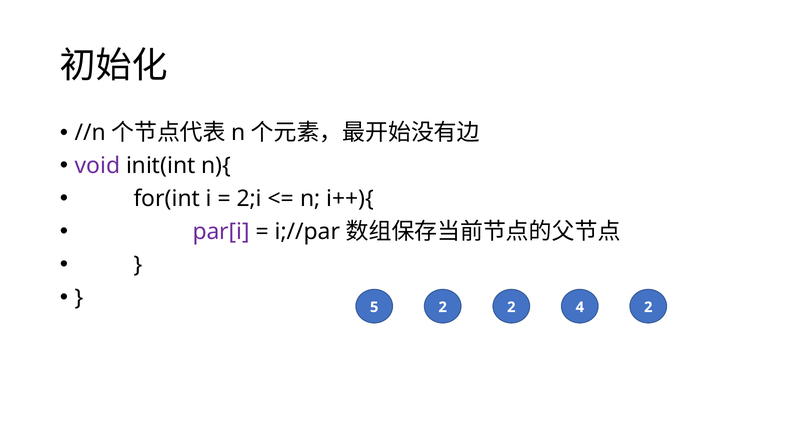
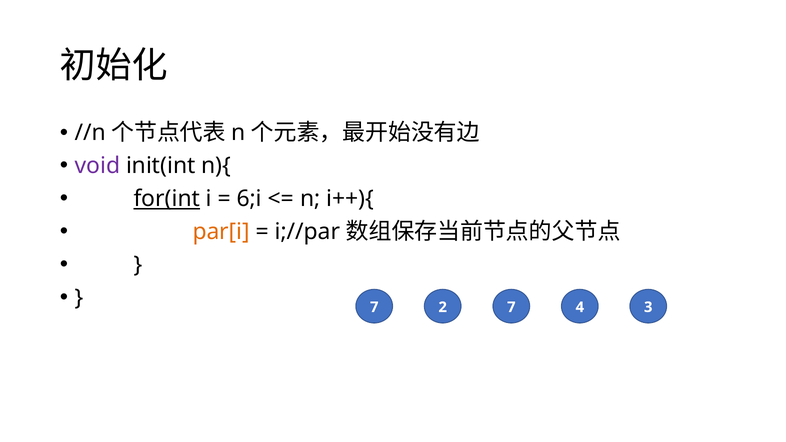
for(int underline: none -> present
2;i: 2;i -> 6;i
par[i colour: purple -> orange
5 at (374, 307): 5 -> 7
2 2: 2 -> 7
4 2: 2 -> 3
